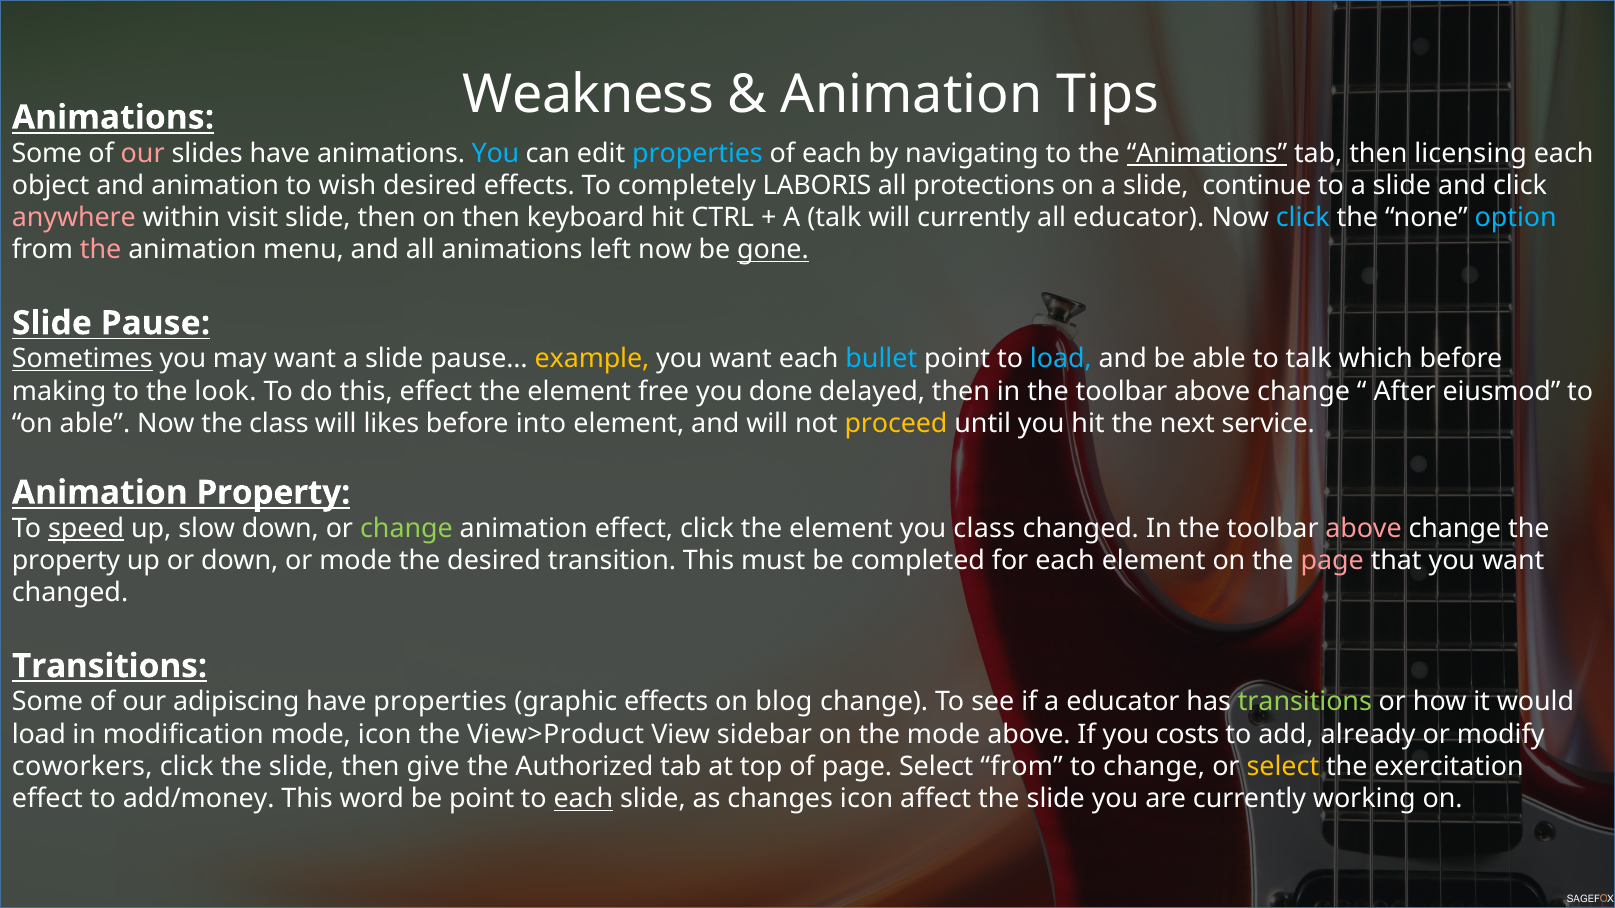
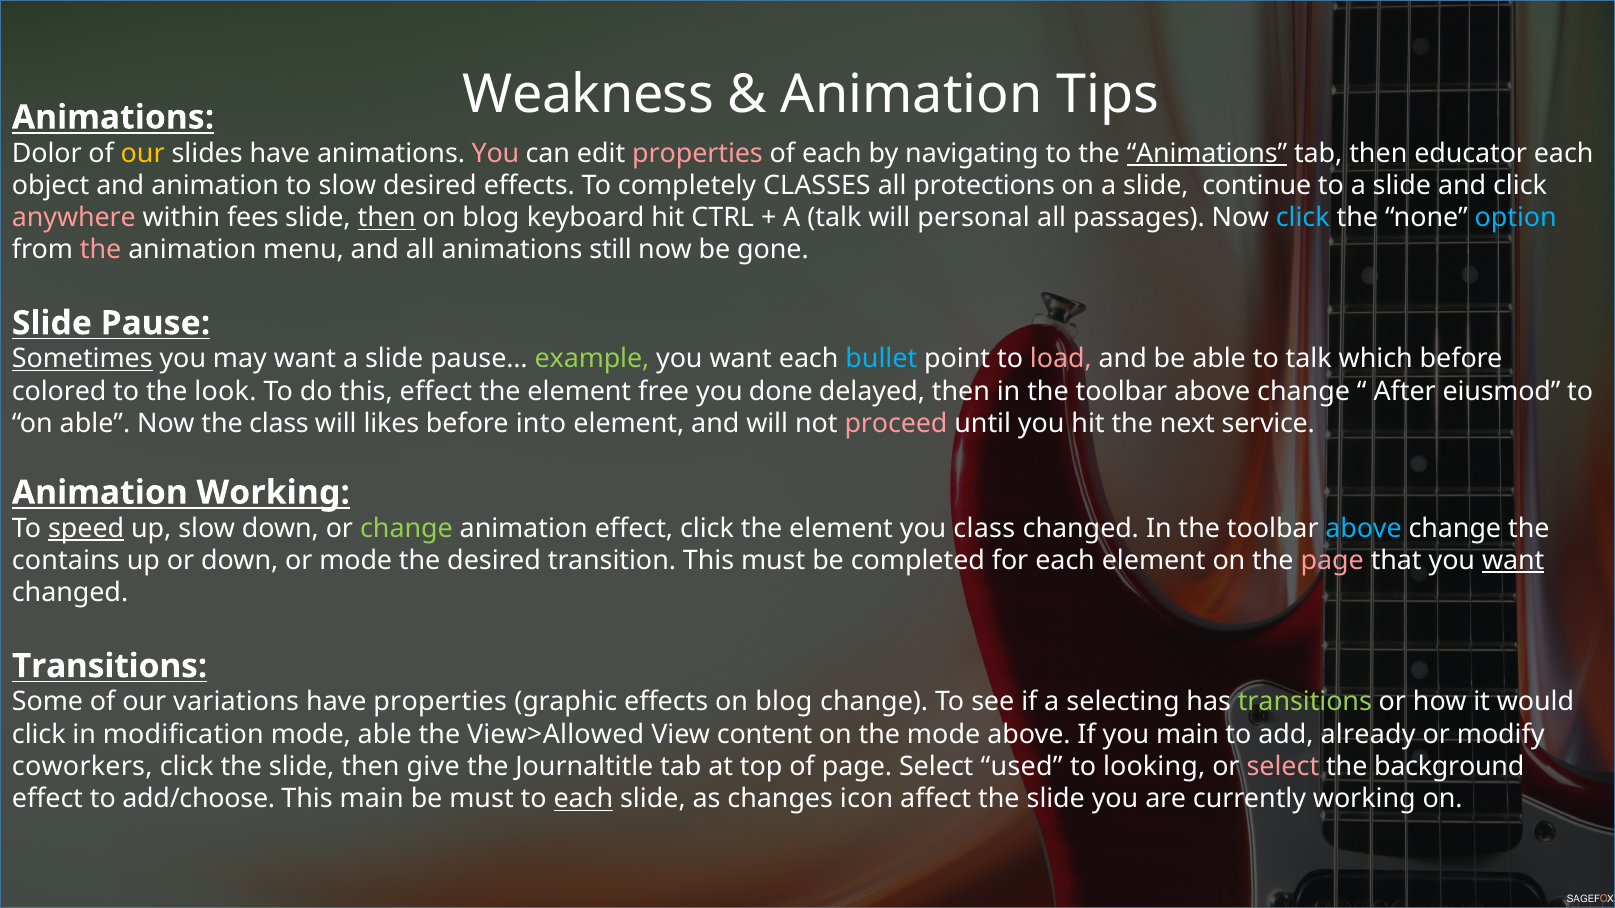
Some at (47, 153): Some -> Dolor
our at (143, 153) colour: pink -> yellow
You at (495, 153) colour: light blue -> pink
properties at (698, 153) colour: light blue -> pink
licensing: licensing -> educator
to wish: wish -> slow
LABORIS: LABORIS -> CLASSES
visit: visit -> fees
then at (387, 218) underline: none -> present
then at (491, 218): then -> blog
will currently: currently -> personal
all educator: educator -> passages
left: left -> still
gone underline: present -> none
example colour: yellow -> light green
load at (1061, 359) colour: light blue -> pink
making: making -> colored
proceed colour: yellow -> pink
Animation Property: Property -> Working
above at (1364, 529) colour: pink -> light blue
property at (66, 561): property -> contains
want at (1513, 561) underline: none -> present
Transitions at (110, 666) underline: present -> none
adipiscing: adipiscing -> variations
a educator: educator -> selecting
load at (39, 735): load -> click
mode icon: icon -> able
View>Product: View>Product -> View>Allowed
sidebar: sidebar -> content
you costs: costs -> main
Authorized: Authorized -> Journaltitle
Select from: from -> used
to change: change -> looking
select at (1283, 767) colour: yellow -> pink
exercitation: exercitation -> background
add/money: add/money -> add/choose
This word: word -> main
be point: point -> must
